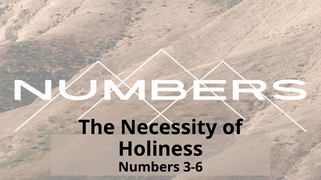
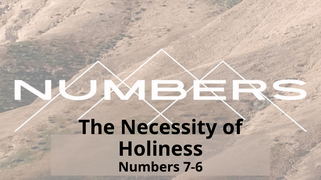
3-6: 3-6 -> 7-6
